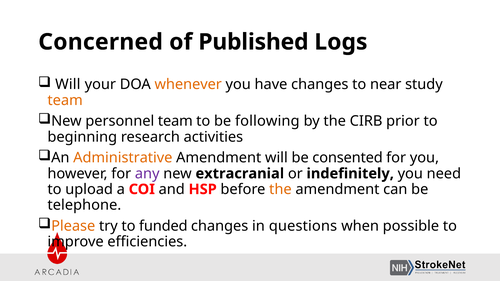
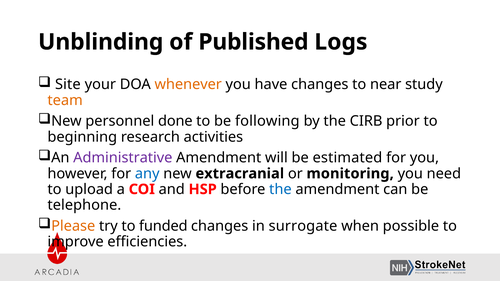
Concerned: Concerned -> Unblinding
Will at (68, 85): Will -> Site
personnel team: team -> done
Administrative colour: orange -> purple
consented: consented -> estimated
any colour: purple -> blue
indefinitely: indefinitely -> monitoring
the at (280, 189) colour: orange -> blue
questions: questions -> surrogate
